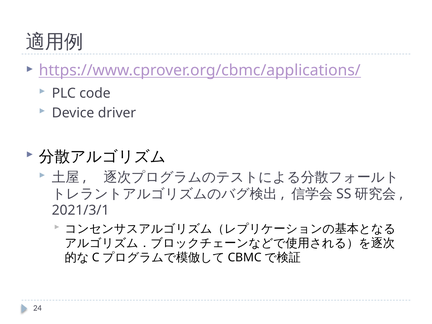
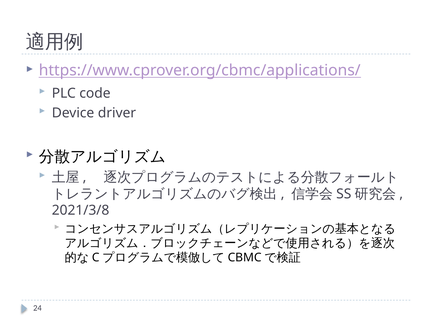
2021/3/1: 2021/3/1 -> 2021/3/8
